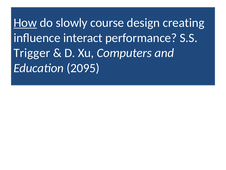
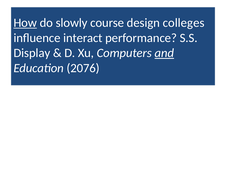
creating: creating -> colleges
Trigger: Trigger -> Display
and underline: none -> present
2095: 2095 -> 2076
